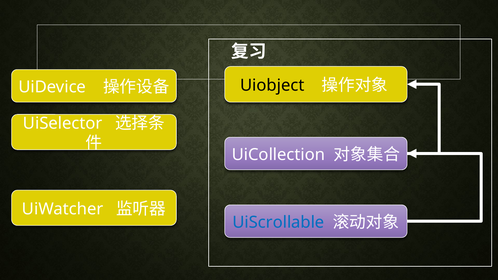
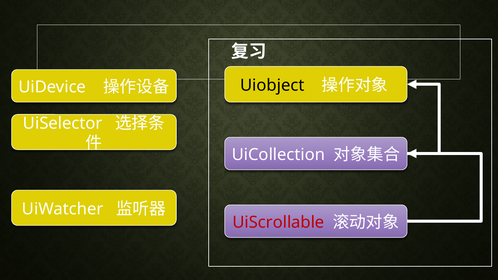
UiScrollable colour: blue -> red
